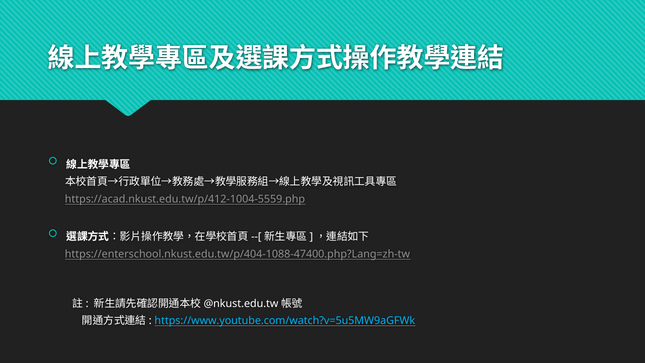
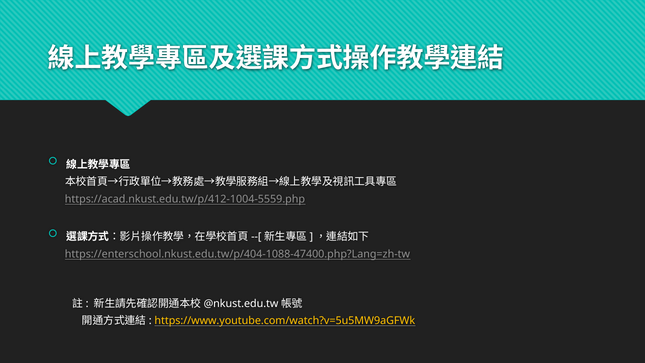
https://www.youtube.com/watch?v=5u5MW9aGFWk colour: light blue -> yellow
